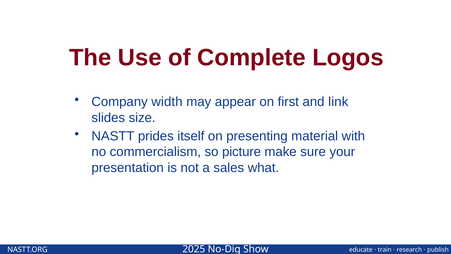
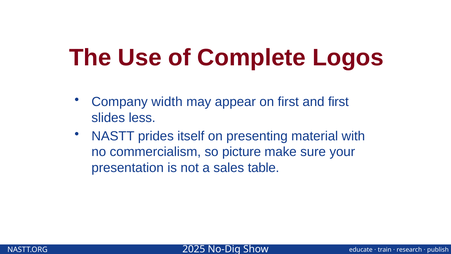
and link: link -> first
size: size -> less
what: what -> table
